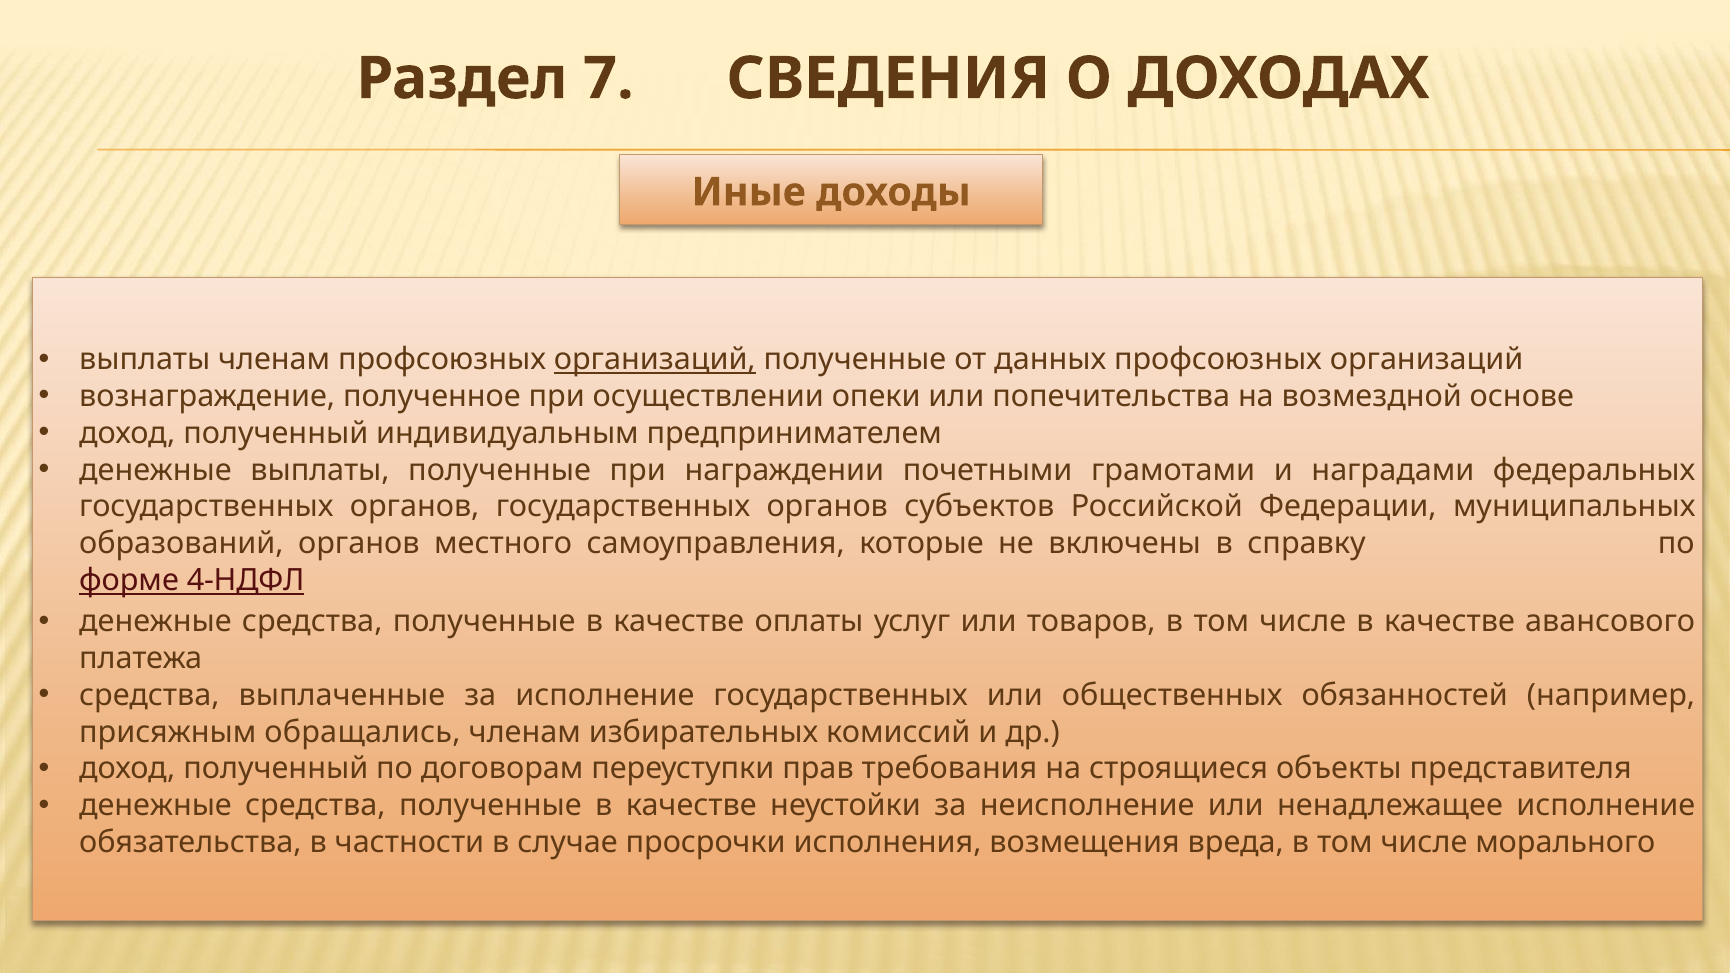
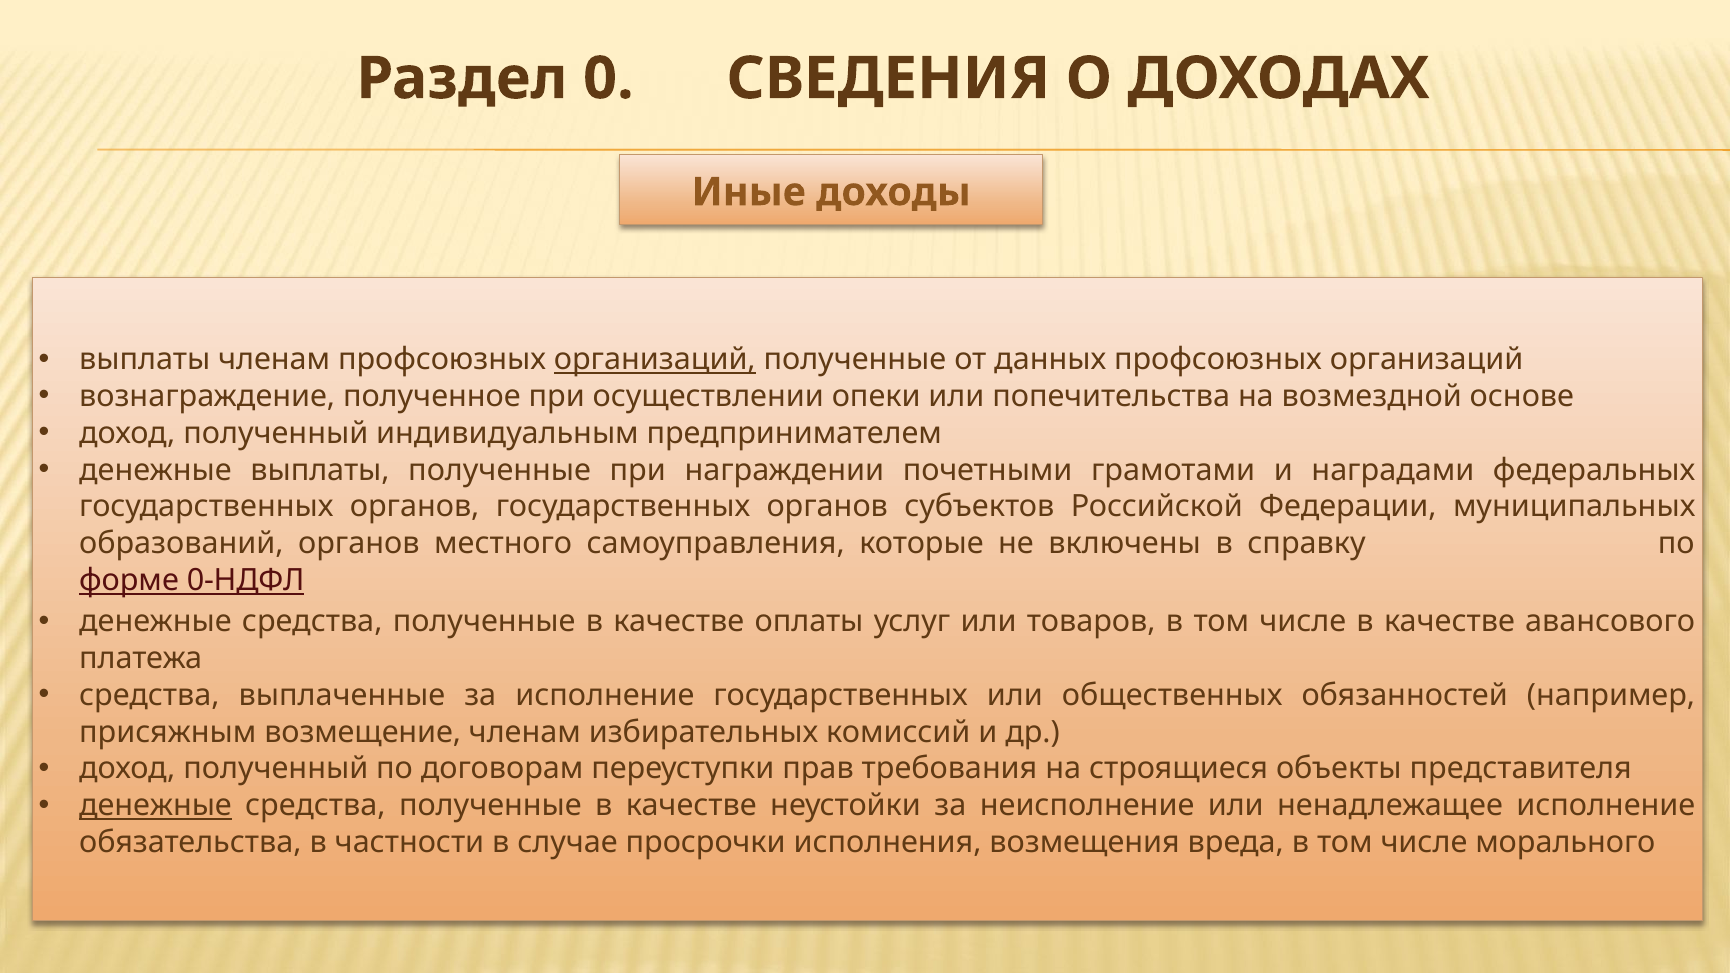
7: 7 -> 0
4-НДФЛ: 4-НДФЛ -> 0-НДФЛ
обращались: обращались -> возмещение
денежные at (156, 806) underline: none -> present
